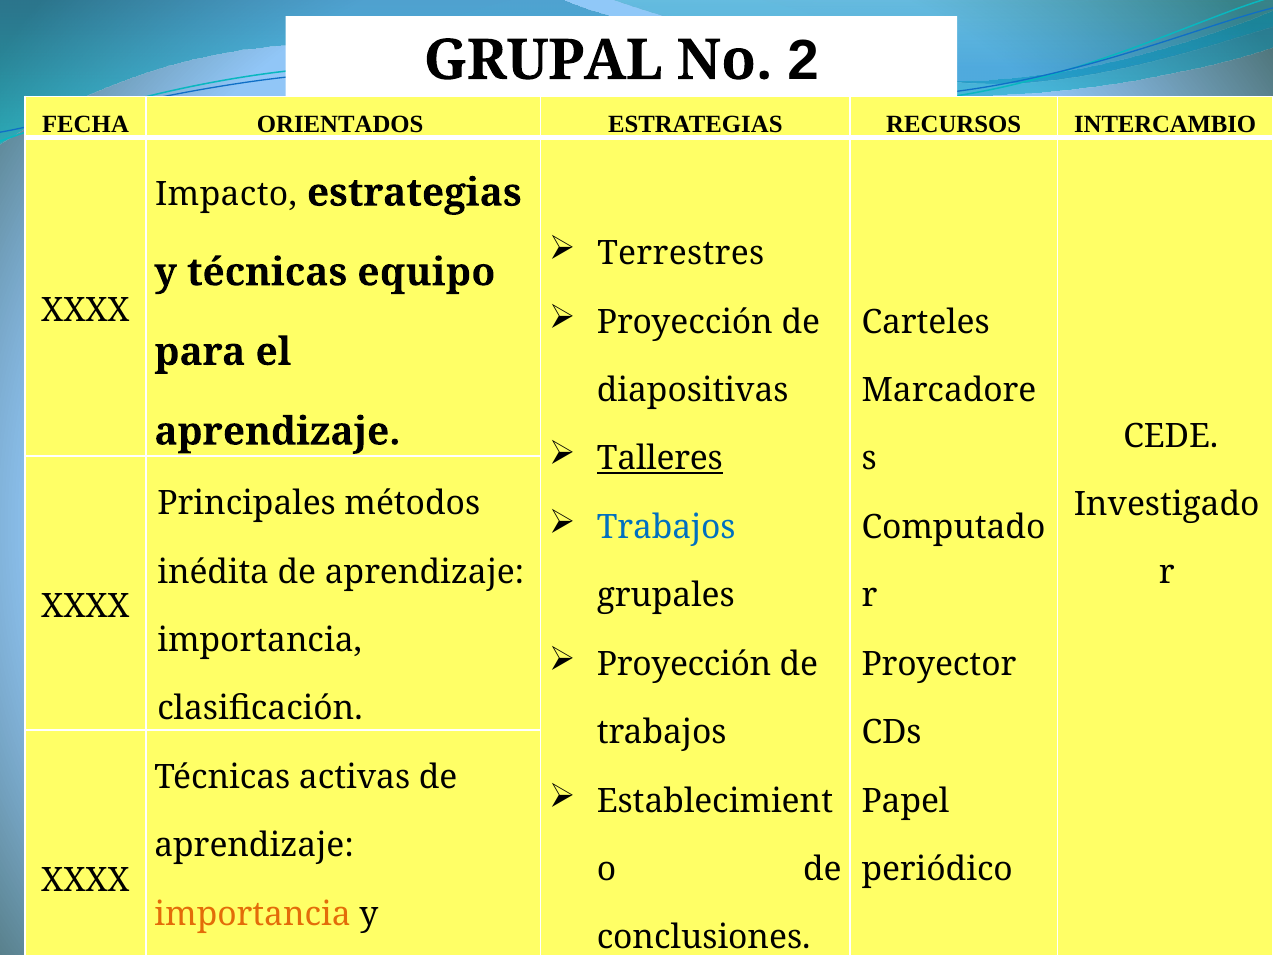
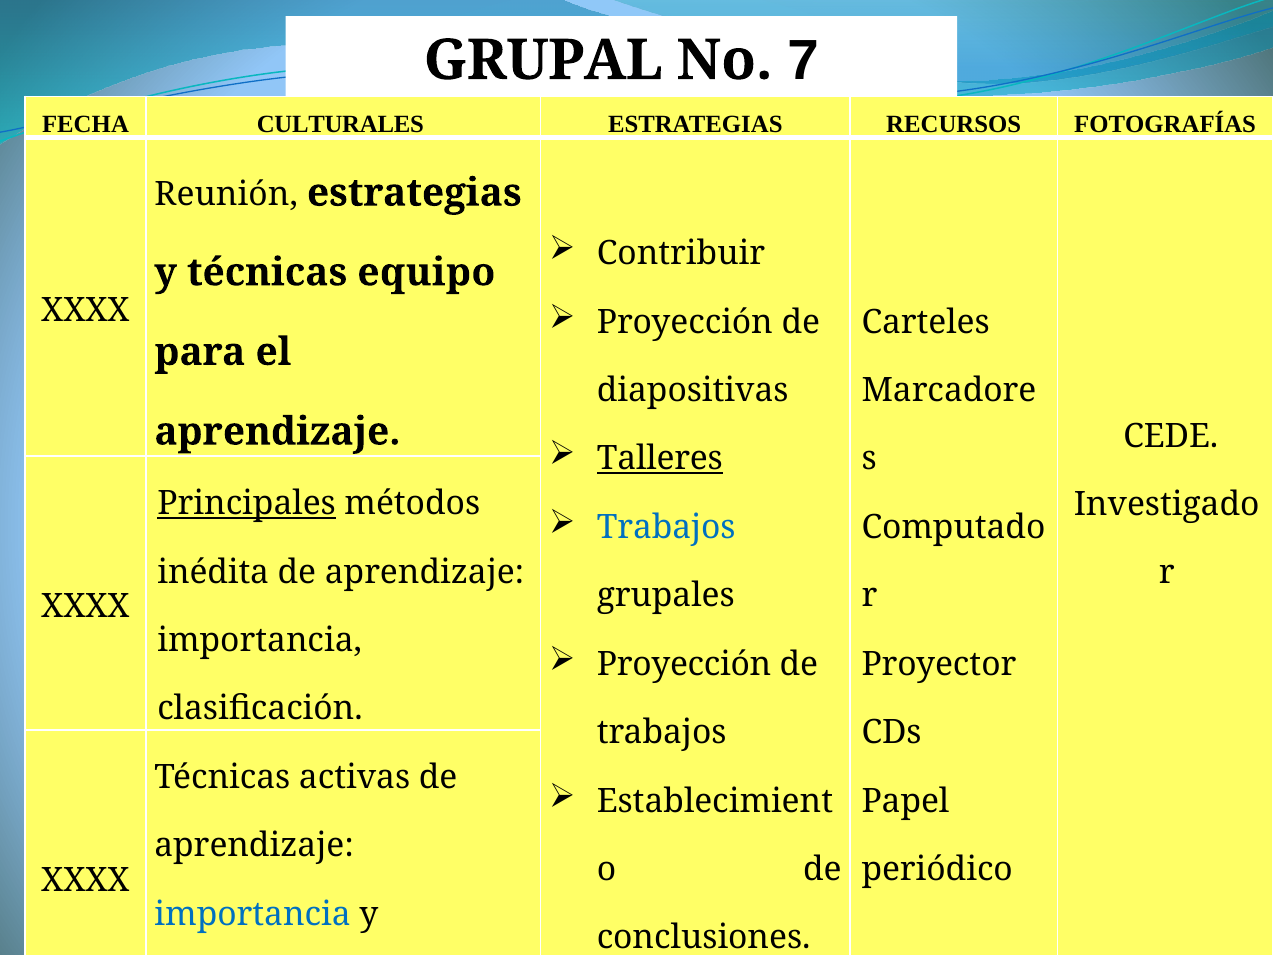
2: 2 -> 7
ORIENTADOS: ORIENTADOS -> CULTURALES
INTERCAMBIO: INTERCAMBIO -> FOTOGRAFÍAS
Impacto: Impacto -> Reunión
Terrestres: Terrestres -> Contribuir
Principales underline: none -> present
importancia at (253, 914) colour: orange -> blue
